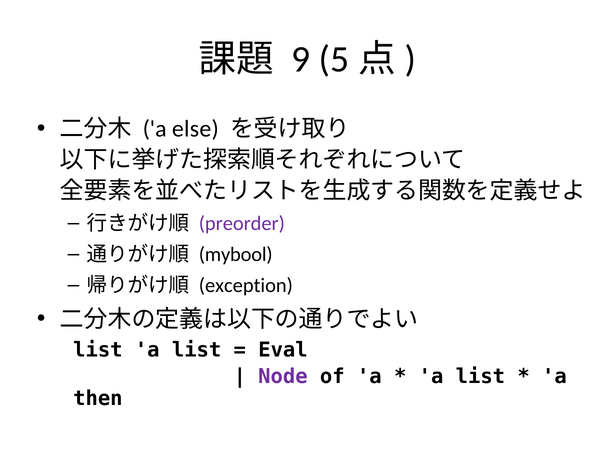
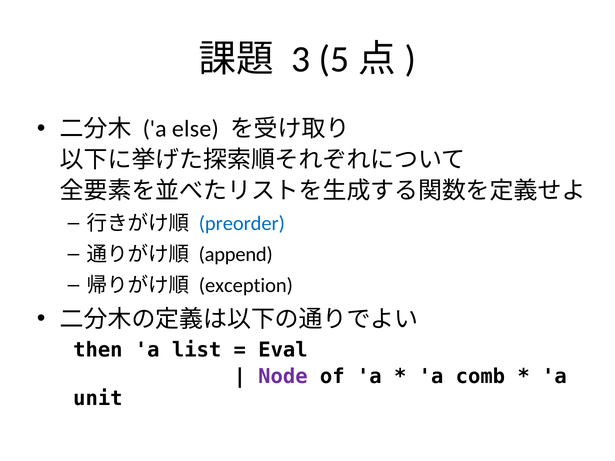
9: 9 -> 3
preorder colour: purple -> blue
mybool: mybool -> append
list at (98, 350): list -> then
list at (480, 377): list -> comb
then: then -> unit
